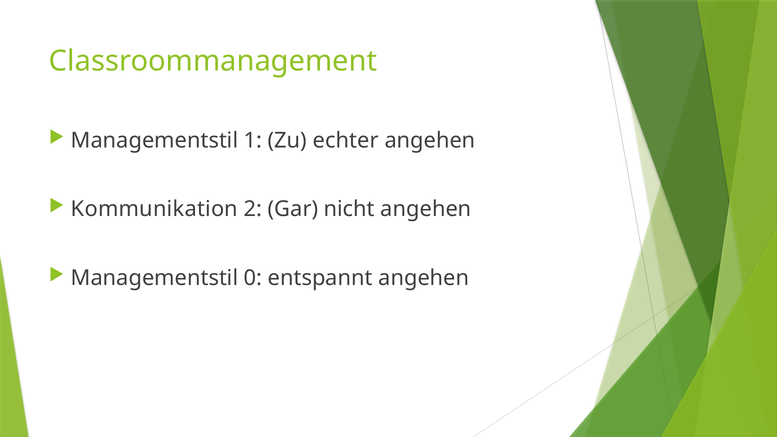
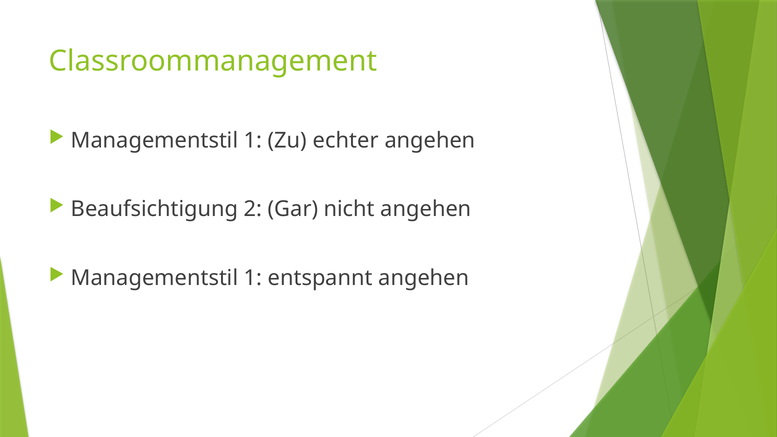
Kommunikation: Kommunikation -> Beaufsichtigung
0 at (253, 278): 0 -> 1
